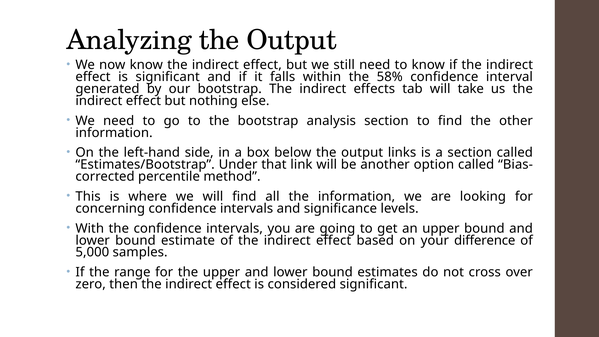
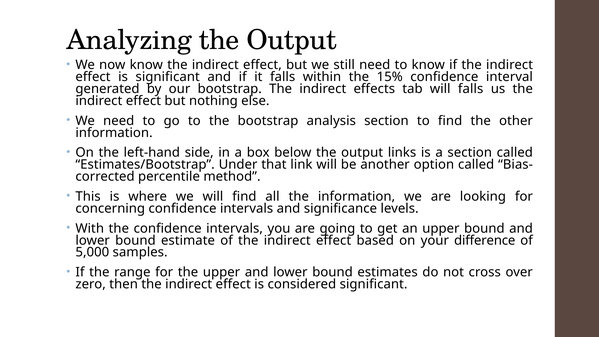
58%: 58% -> 15%
will take: take -> falls
